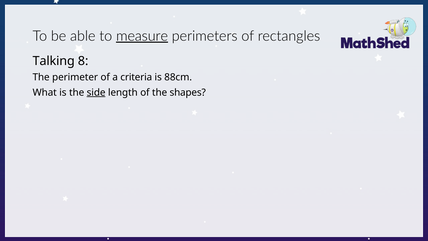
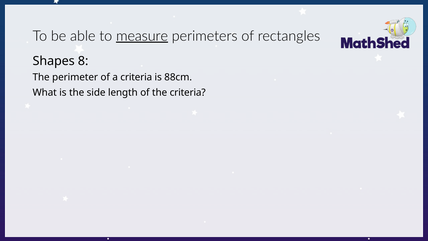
Talking: Talking -> Shapes
side underline: present -> none
the shapes: shapes -> criteria
